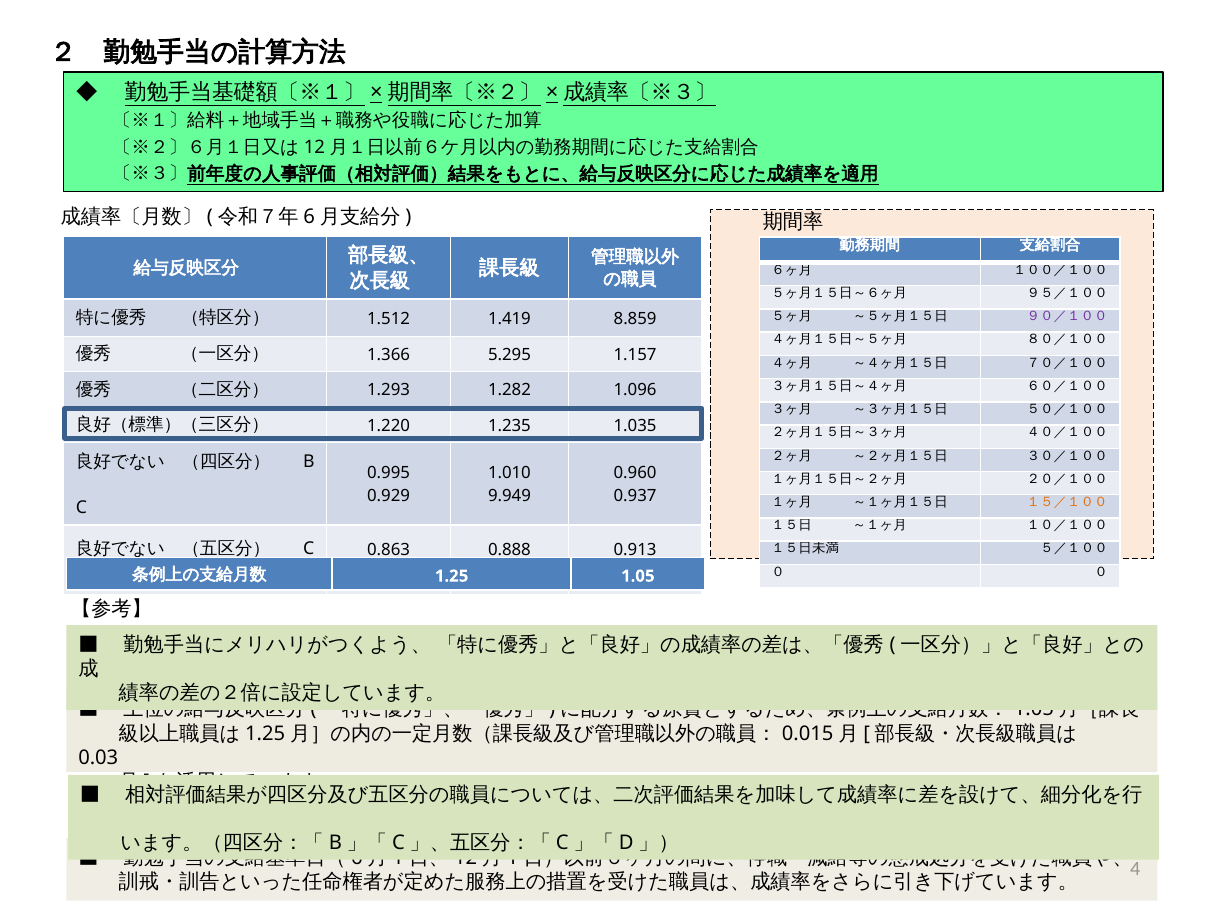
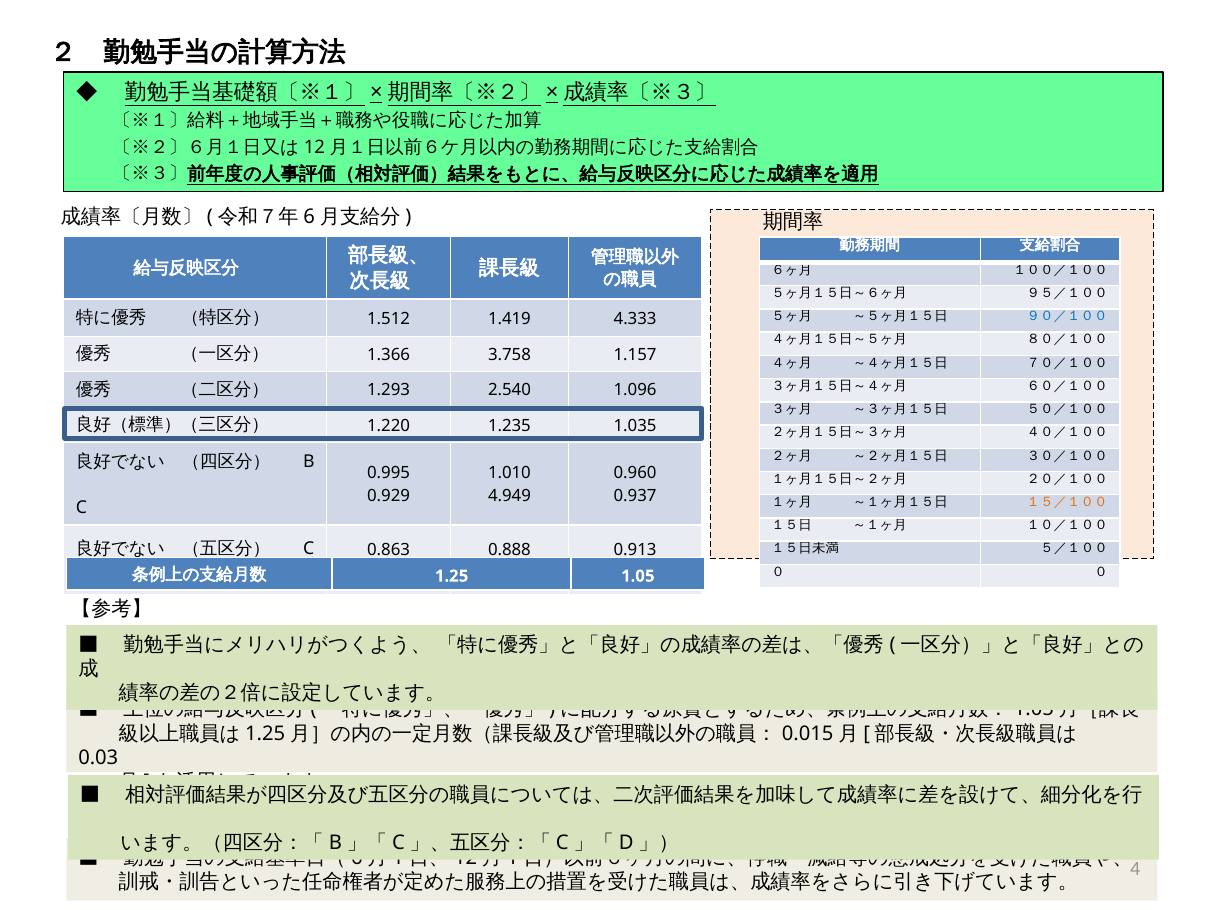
8.859: 8.859 -> 4.333
９０／１００ colour: purple -> blue
5.295: 5.295 -> 3.758
1.282: 1.282 -> 2.540
9.949: 9.949 -> 4.949
